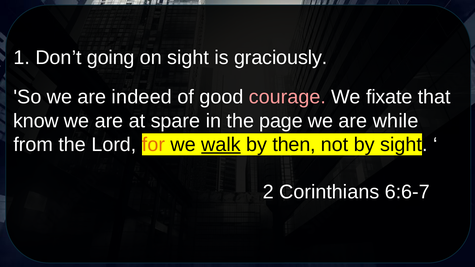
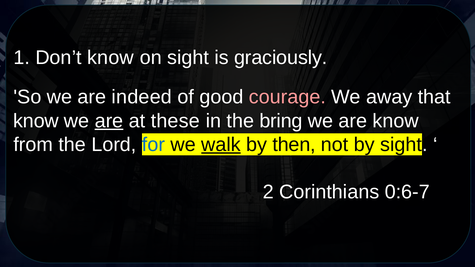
Don’t going: going -> know
fixate: fixate -> away
are at (109, 121) underline: none -> present
spare: spare -> these
page: page -> bring
are while: while -> know
for colour: orange -> blue
6:6-7: 6:6-7 -> 0:6-7
